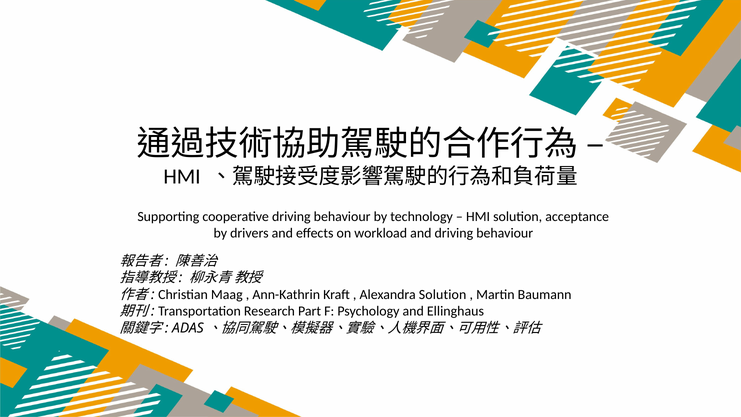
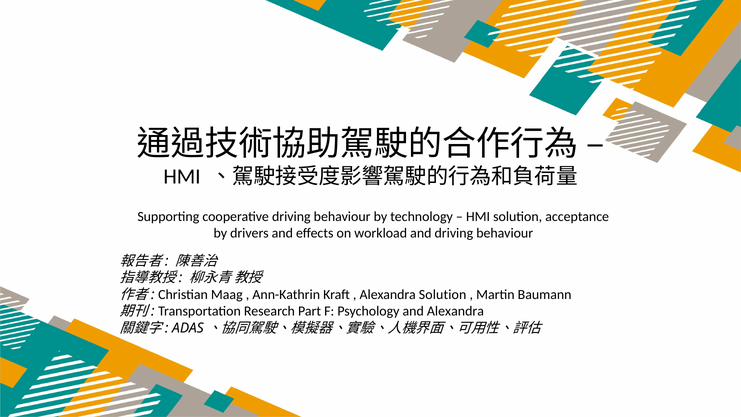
and Ellinghaus: Ellinghaus -> Alexandra
